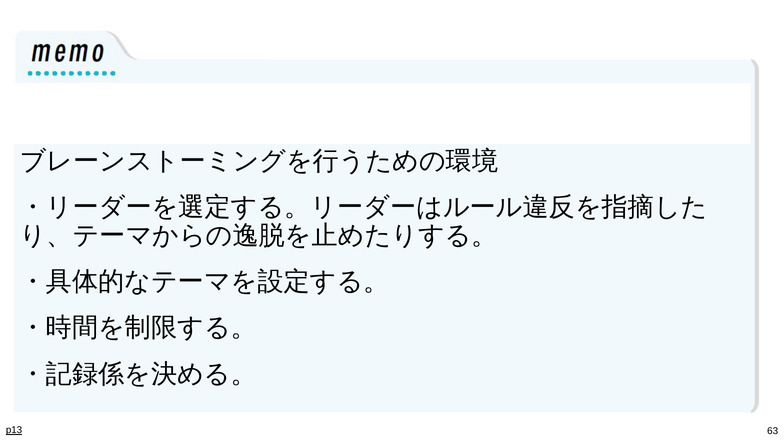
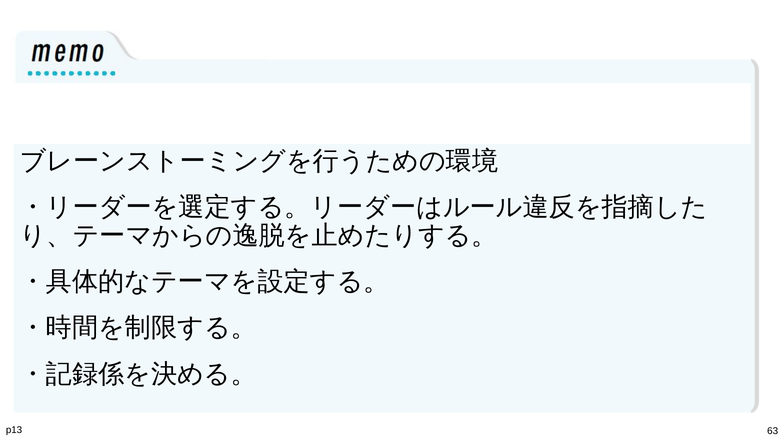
p13 underline: present -> none
